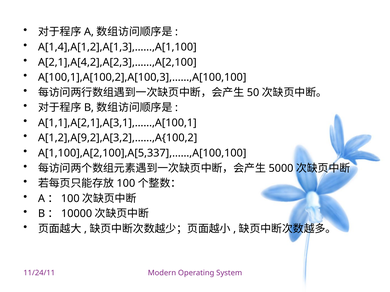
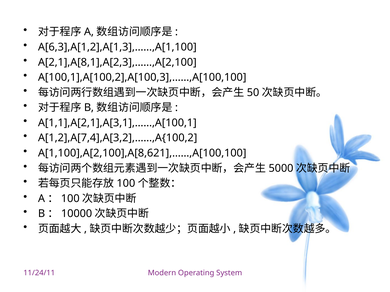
A[1,4],A[1,2],A[1,3],……,A[1,100: A[1,4],A[1,2],A[1,3],……,A[1,100 -> A[6,3],A[1,2],A[1,3],……,A[1,100
A[2,1],A[4,2],A[2,3],……,A[2,100: A[2,1],A[4,2],A[2,3],……,A[2,100 -> A[2,1],A[8,1],A[2,3],……,A[2,100
A[1,2],A[9,2],A[3,2],……,A{100,2: A[1,2],A[9,2],A[3,2],……,A{100,2 -> A[1,2],A[7,4],A[3,2],……,A{100,2
A[1,100],A[2,100],A[5,337],……,A[100,100: A[1,100],A[2,100],A[5,337],……,A[100,100 -> A[1,100],A[2,100],A[8,621],……,A[100,100
